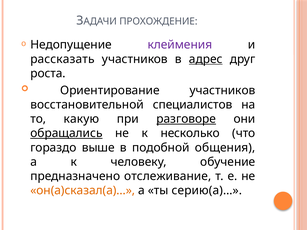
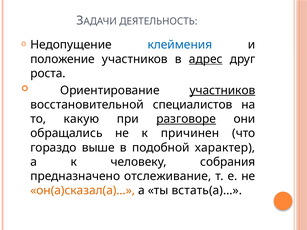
ПРОХОЖДЕНИЕ: ПРОХОЖДЕНИЕ -> ДЕЯТЕЛЬНОСТЬ
клеймения colour: purple -> blue
рассказать: рассказать -> положение
участников at (222, 90) underline: none -> present
обращались underline: present -> none
несколько: несколько -> причинен
общения: общения -> характер
обучение: обучение -> собрания
серию(а)…: серию(а)… -> встать(а)…
